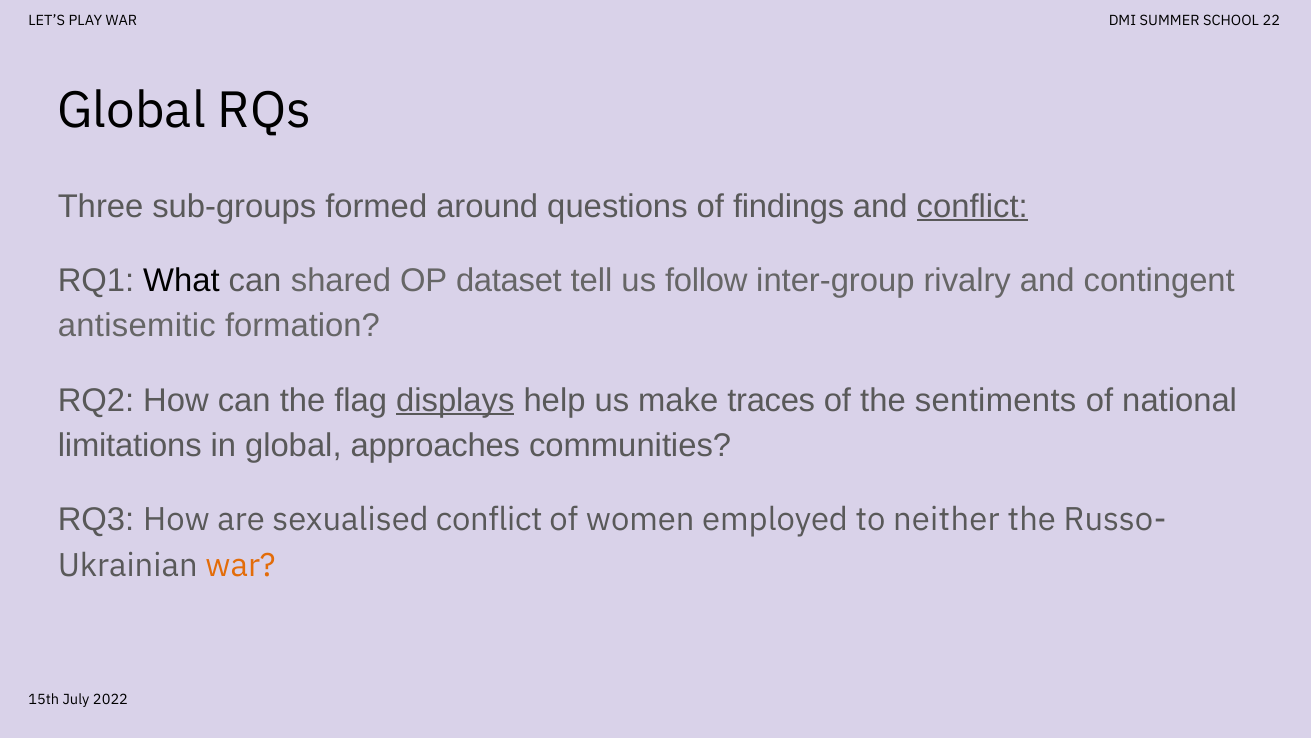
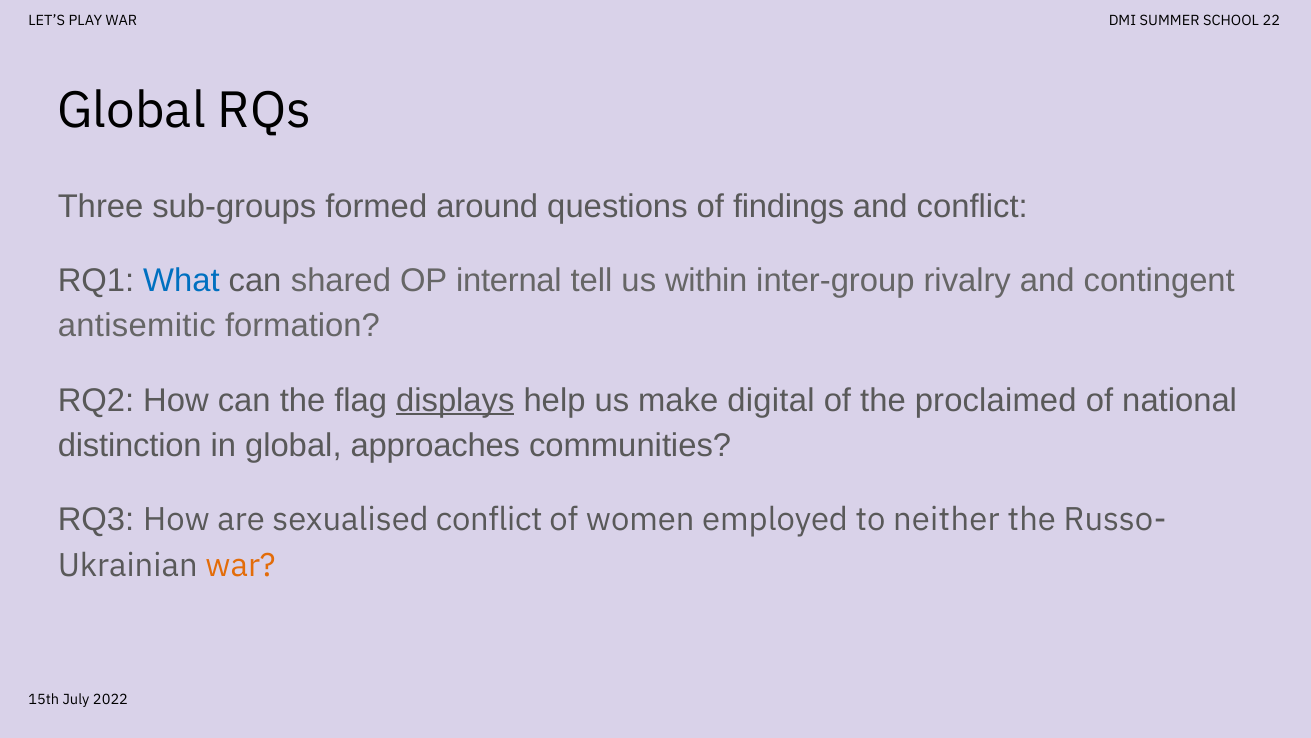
conflict at (972, 206) underline: present -> none
What colour: black -> blue
dataset: dataset -> internal
follow: follow -> within
traces: traces -> digital
sentiments: sentiments -> proclaimed
limitations: limitations -> distinction
